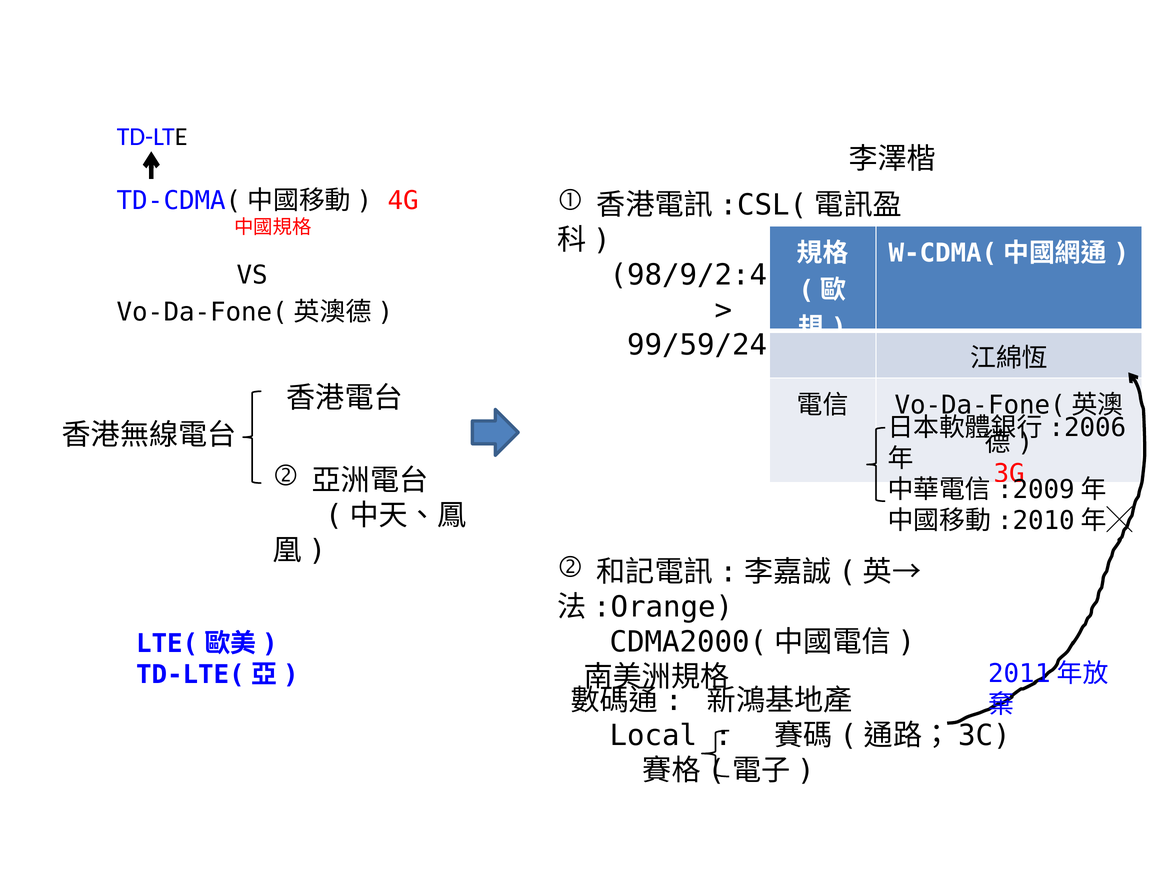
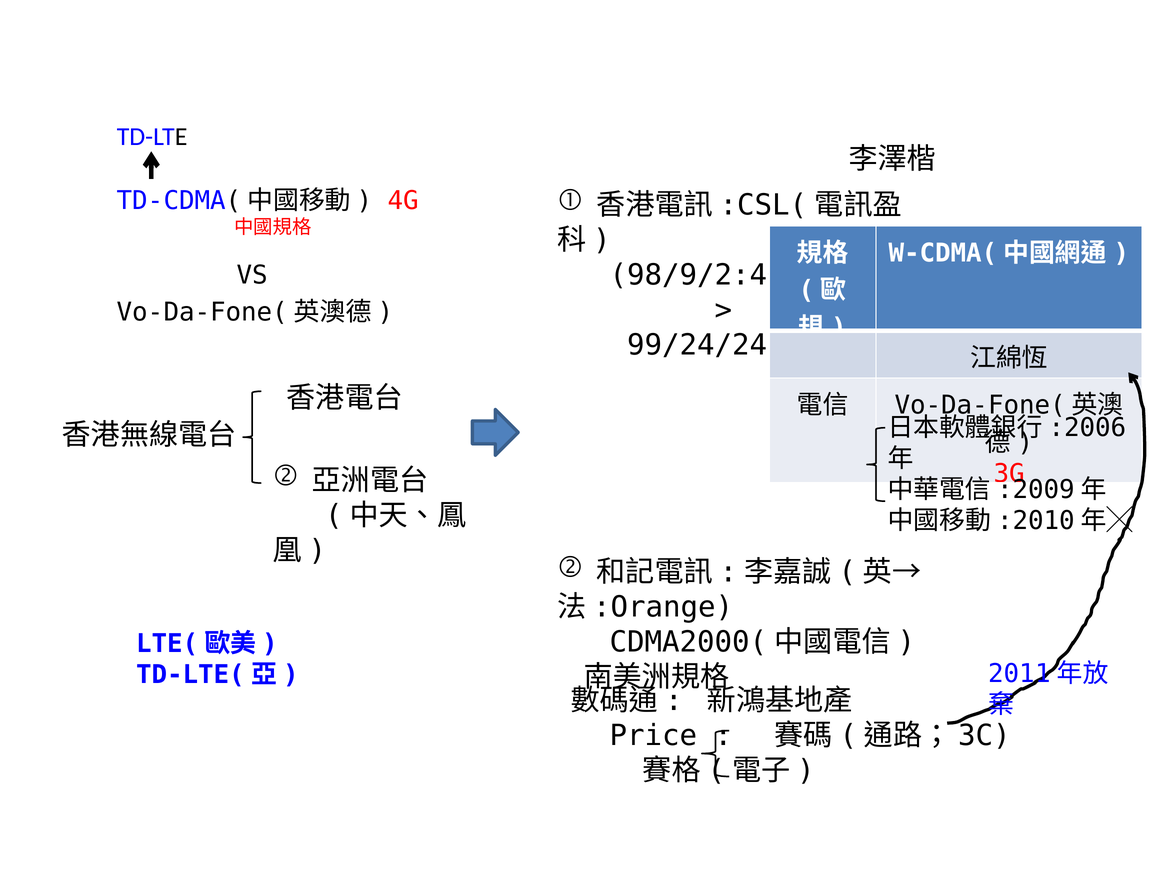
99/59/24: 99/59/24 -> 99/24/24
Local: Local -> Price
